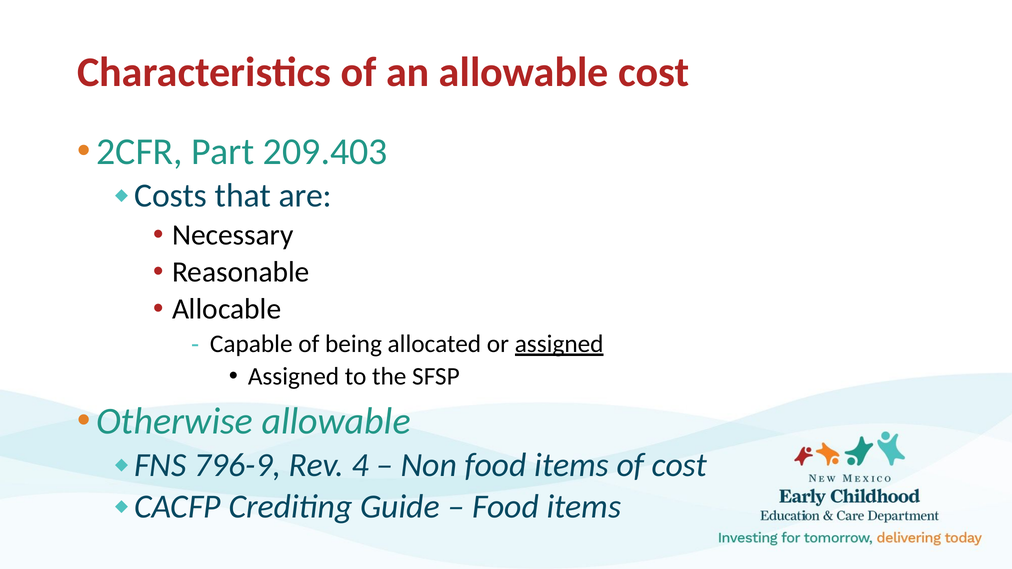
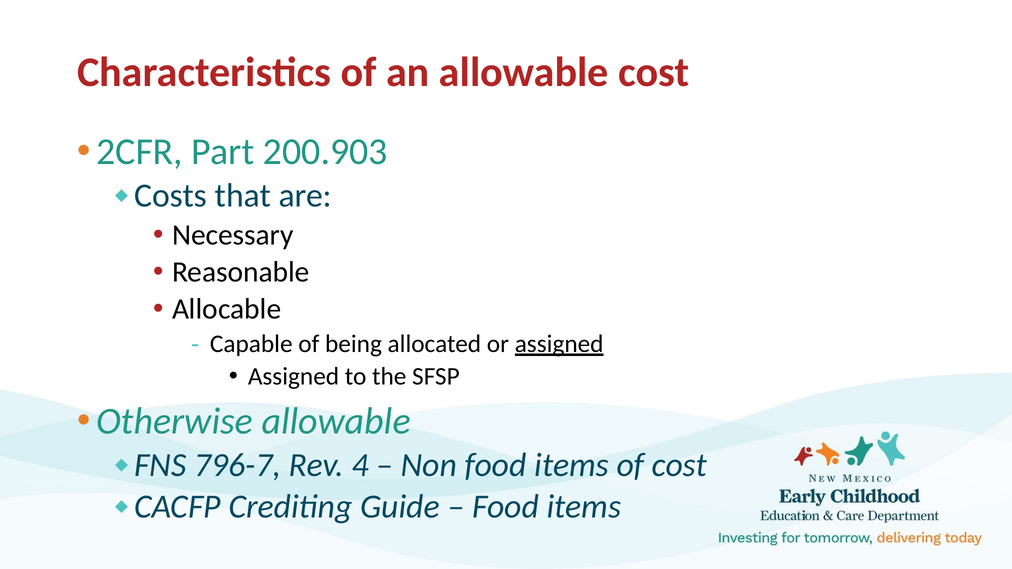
209.403: 209.403 -> 200.903
796-9: 796-9 -> 796-7
